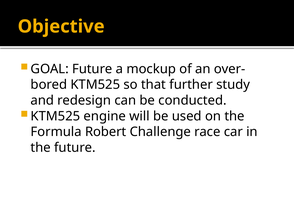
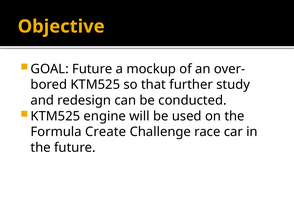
Robert: Robert -> Create
